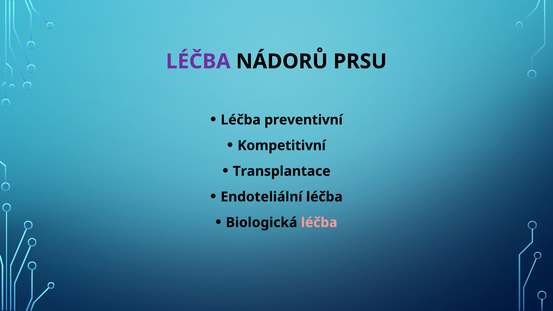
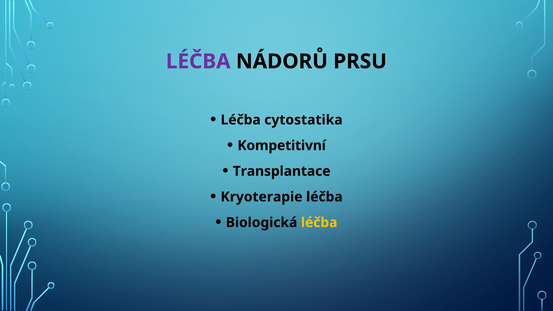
preventivní: preventivní -> cytostatika
Endoteliální: Endoteliální -> Kryoterapie
léčba at (319, 223) colour: pink -> yellow
